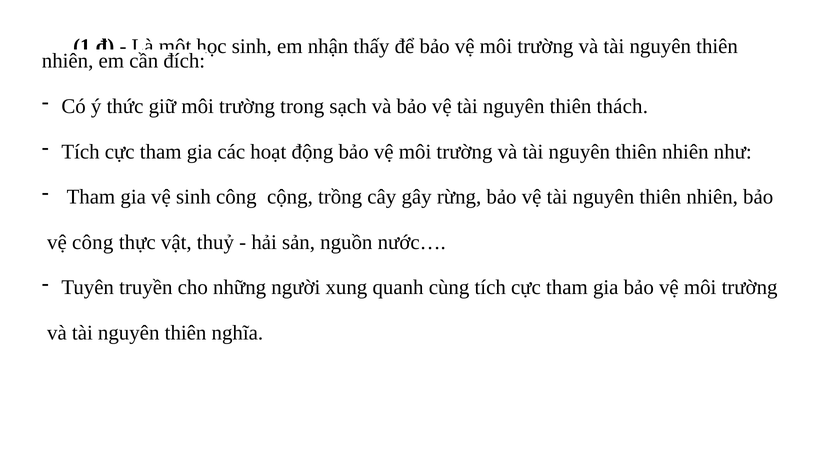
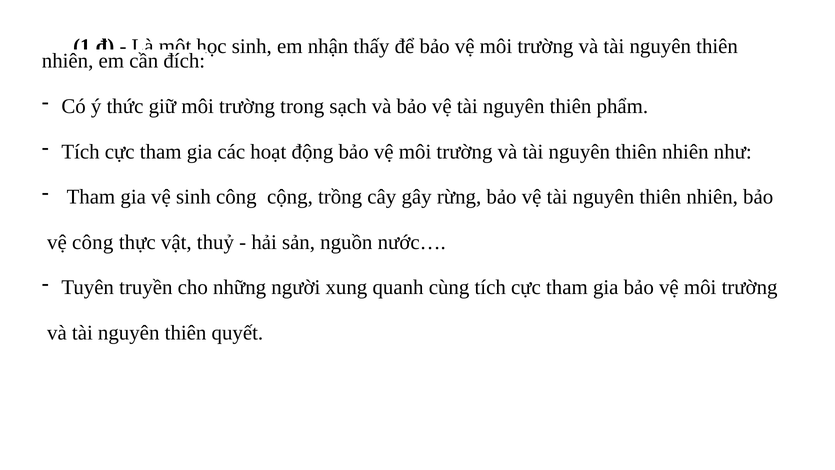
thách: thách -> phẩm
nghĩa: nghĩa -> quyết
